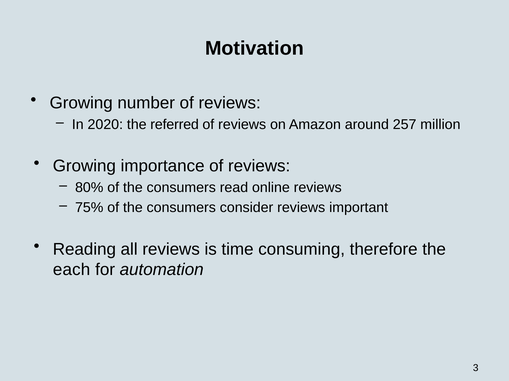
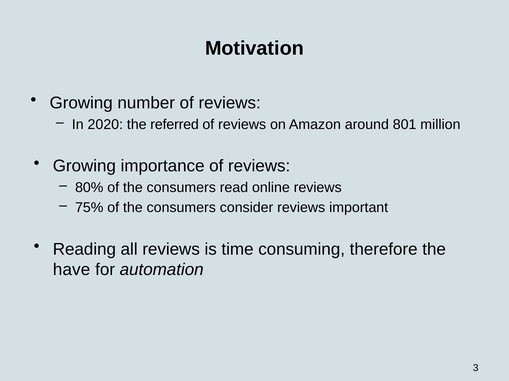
257: 257 -> 801
each: each -> have
